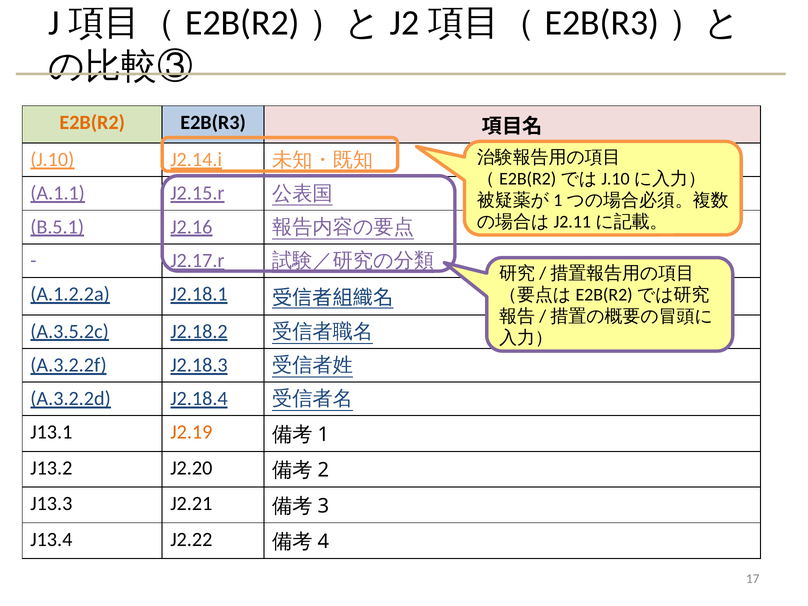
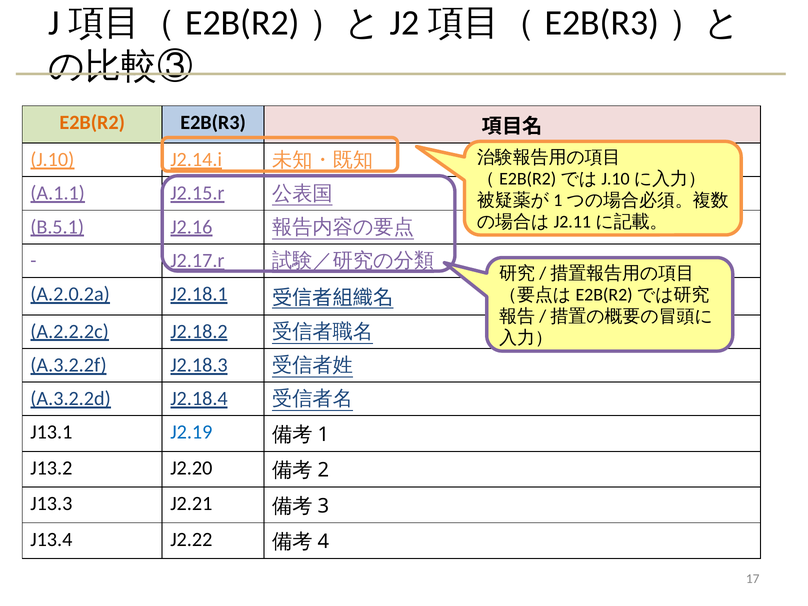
A.1.2.2a: A.1.2.2a -> A.2.0.2a
A.3.5.2c: A.3.5.2c -> A.2.2.2c
J2.19 colour: orange -> blue
